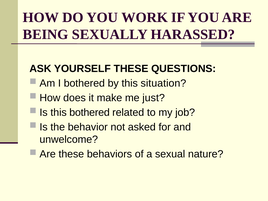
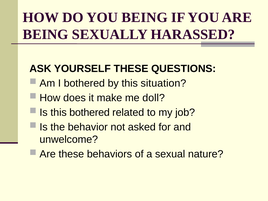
YOU WORK: WORK -> BEING
just: just -> doll
